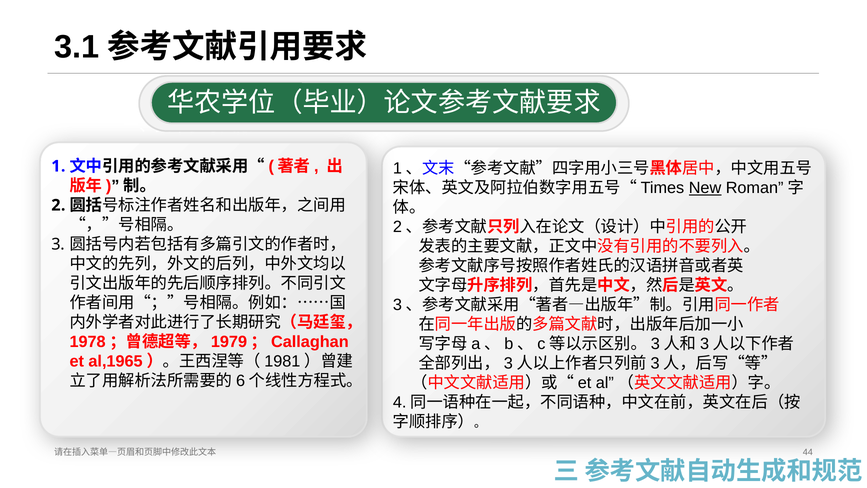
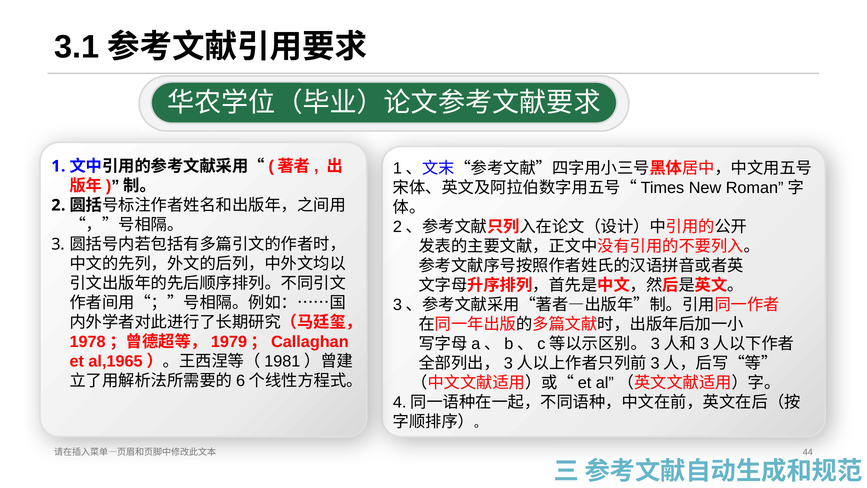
New underline: present -> none
